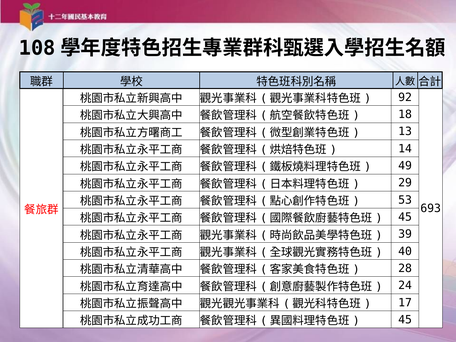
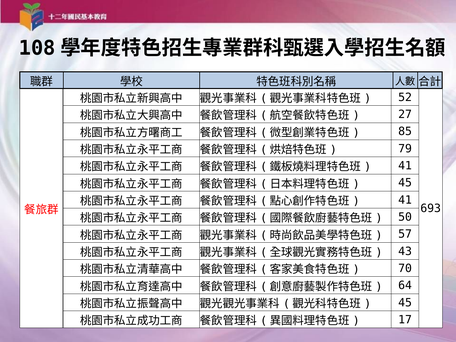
92: 92 -> 52
18: 18 -> 27
13: 13 -> 85
14: 14 -> 79
49 at (405, 166): 49 -> 41
29 at (405, 183): 29 -> 45
53 at (405, 200): 53 -> 41
45 at (405, 217): 45 -> 50
39: 39 -> 57
40: 40 -> 43
28: 28 -> 70
24: 24 -> 64
17 at (405, 303): 17 -> 45
45 at (405, 320): 45 -> 17
